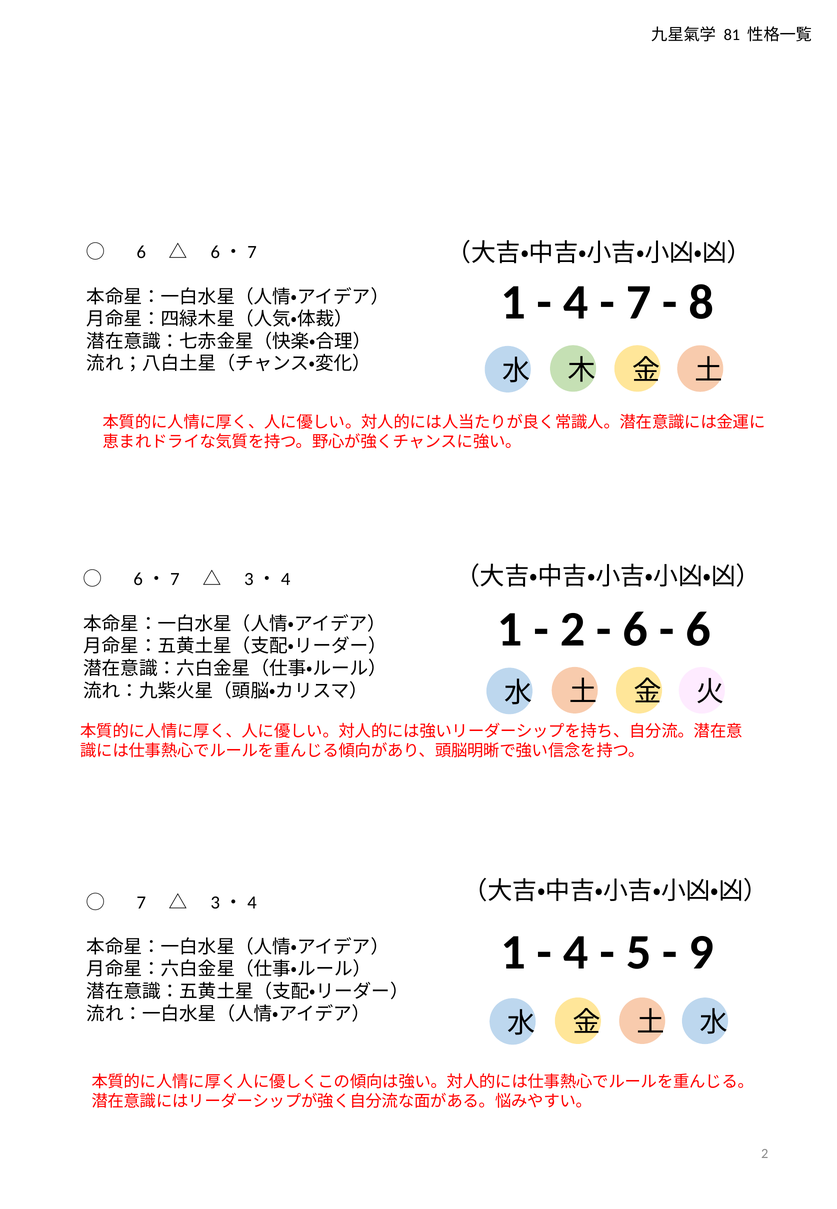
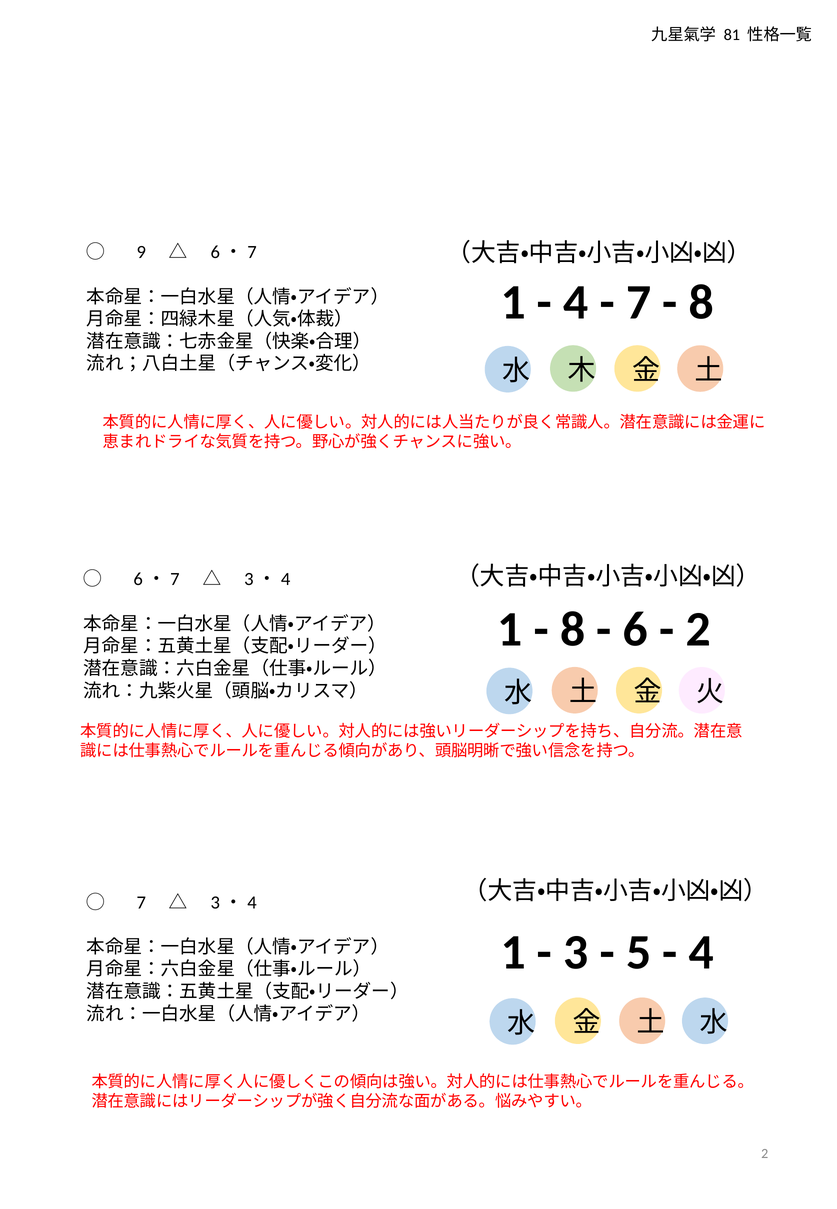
6 at (141, 252): 6 -> 9
2 at (573, 629): 2 -> 8
6 at (698, 629): 6 -> 2
4 at (576, 952): 4 -> 3
9 at (701, 952): 9 -> 4
